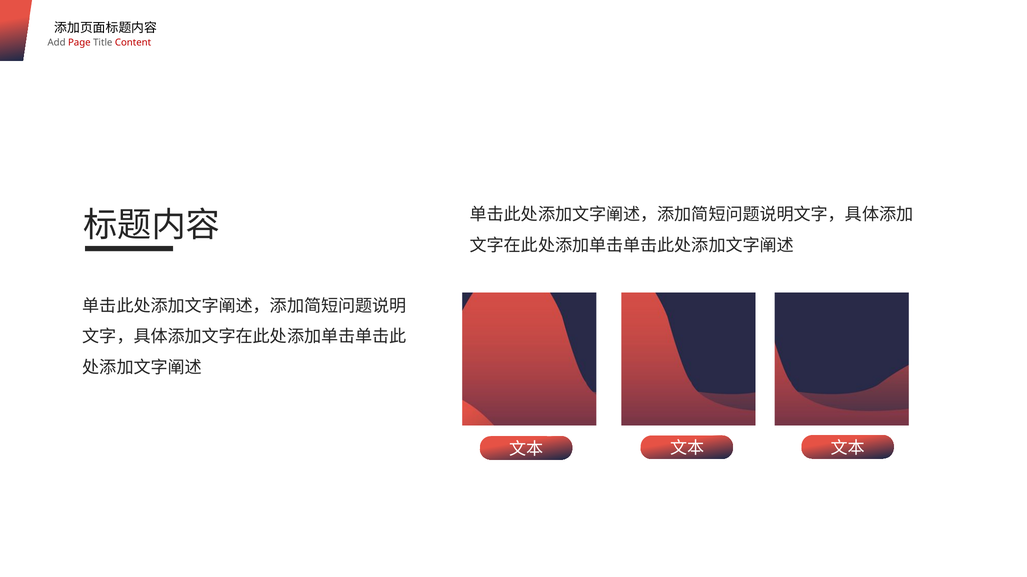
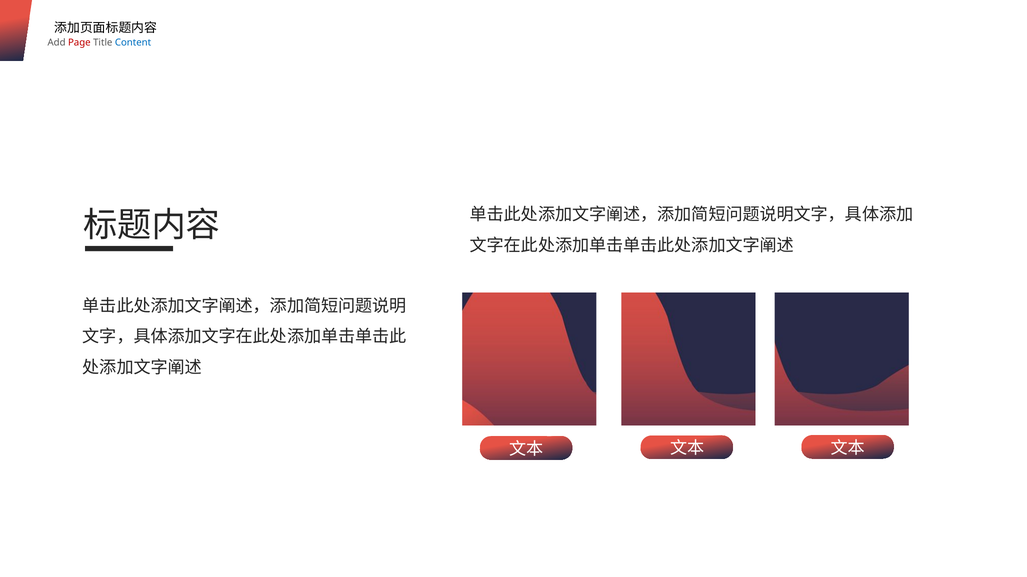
Content colour: red -> blue
